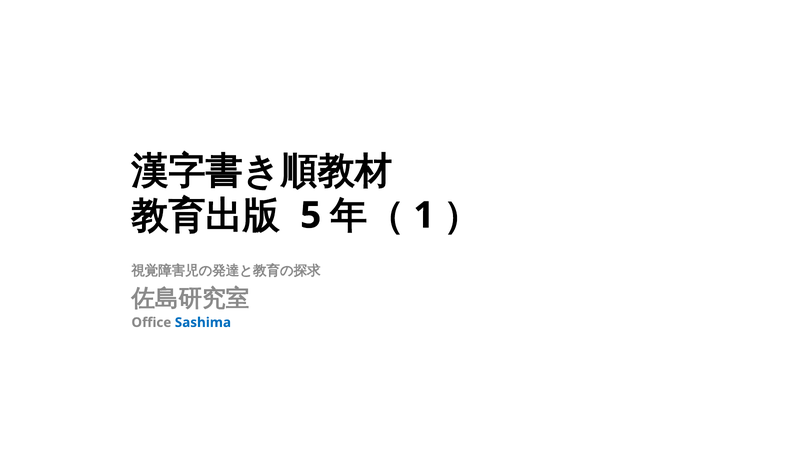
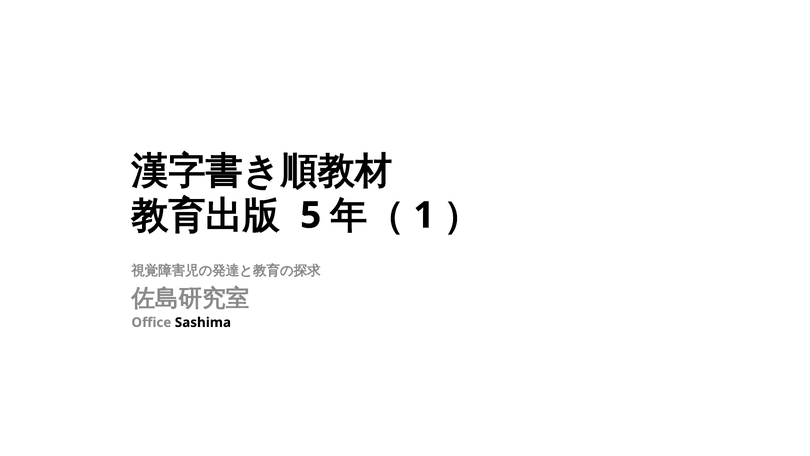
Sashima colour: blue -> black
